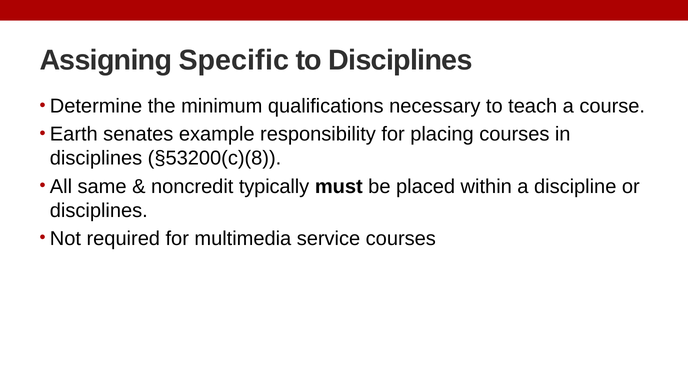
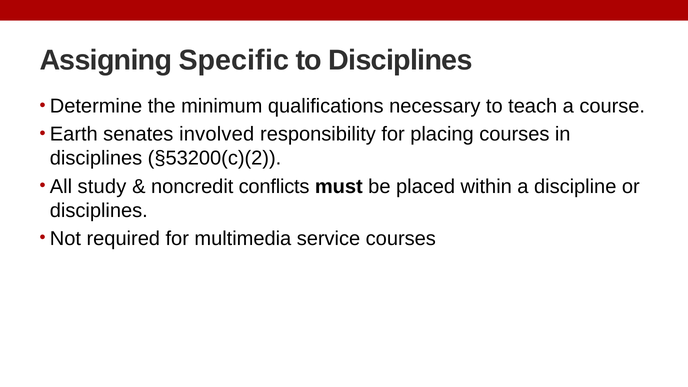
example: example -> involved
§53200(c)(8: §53200(c)(8 -> §53200(c)(2
same: same -> study
typically: typically -> conflicts
